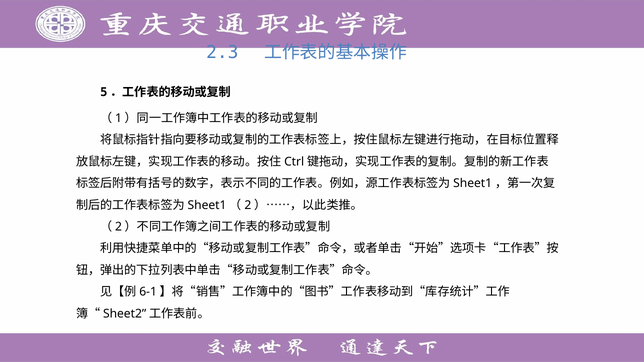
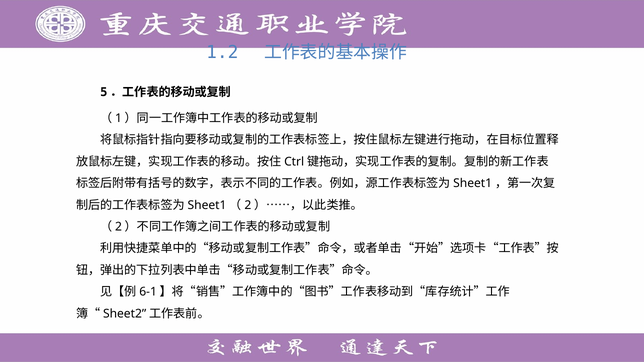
2.3: 2.3 -> 1.2
